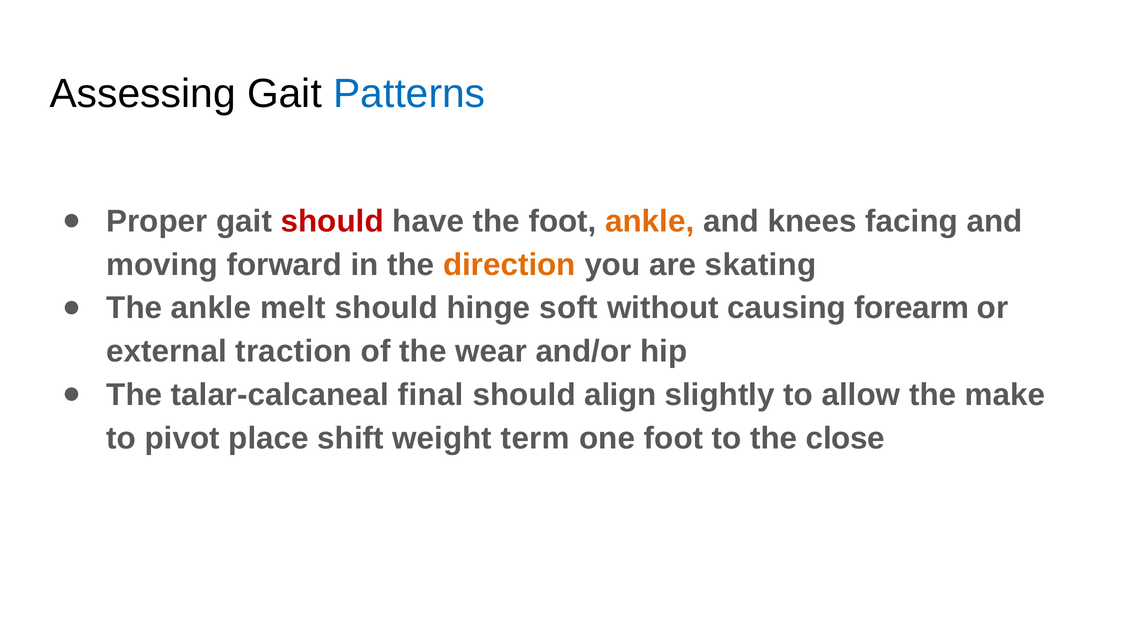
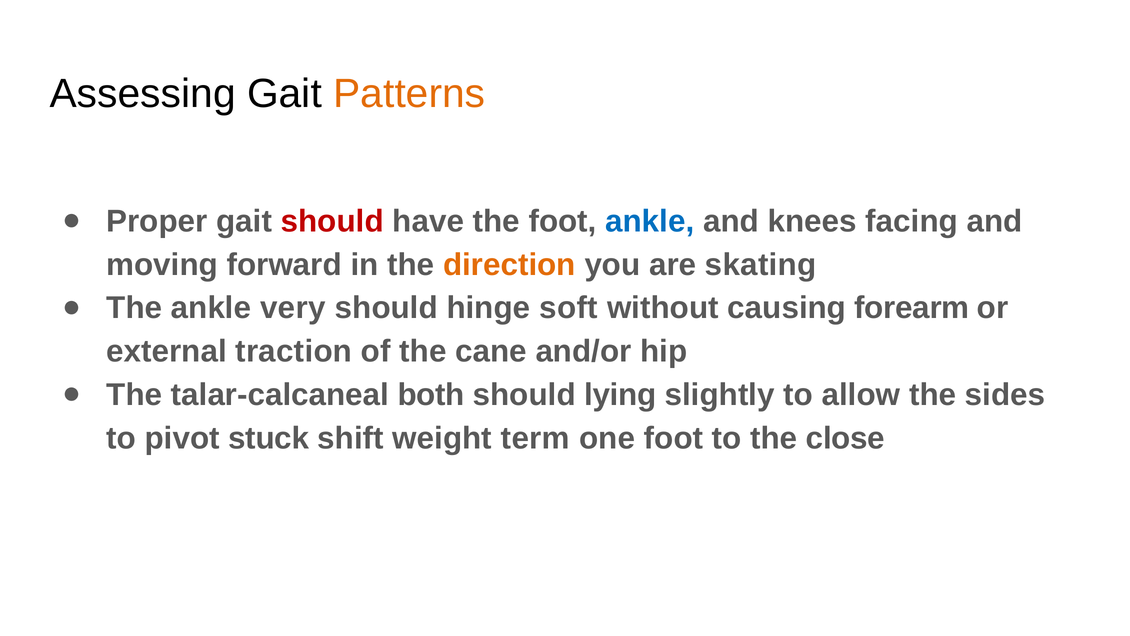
Patterns colour: blue -> orange
ankle at (650, 221) colour: orange -> blue
melt: melt -> very
wear: wear -> cane
final: final -> both
align: align -> lying
make: make -> sides
place: place -> stuck
